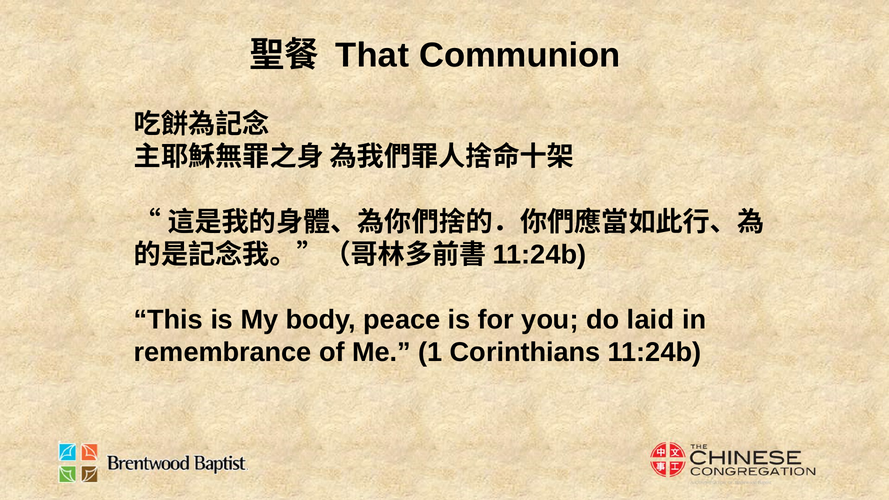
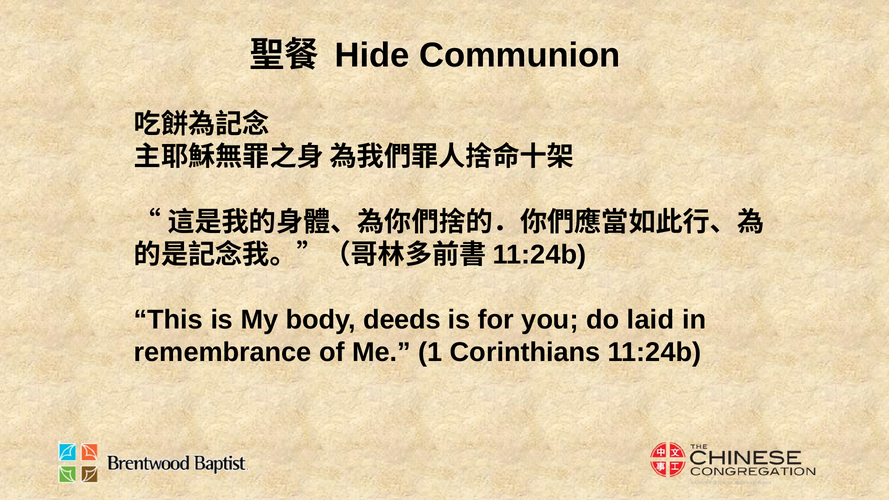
That: That -> Hide
peace: peace -> deeds
